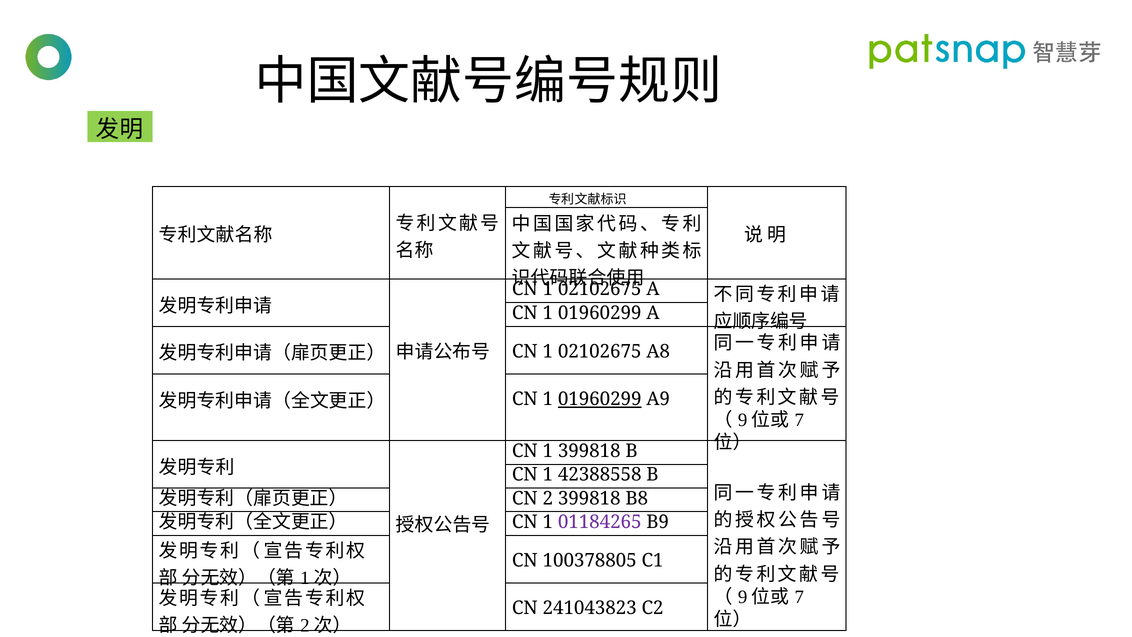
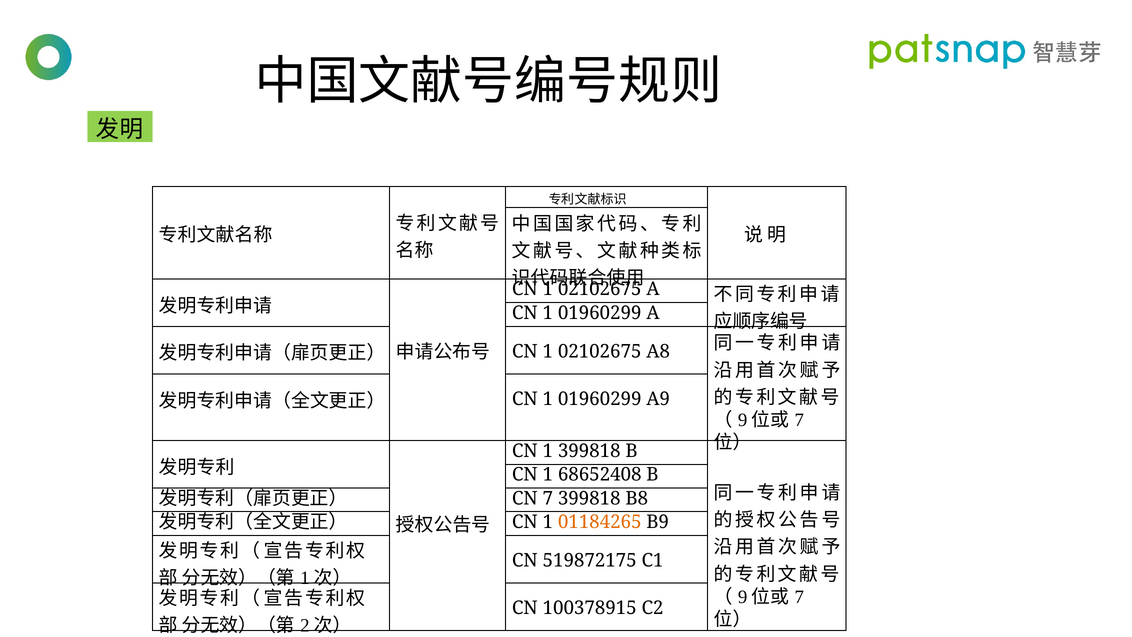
01960299 at (600, 399) underline: present -> none
42388558: 42388558 -> 68652408
CN 2: 2 -> 7
01184265 colour: purple -> orange
100378805: 100378805 -> 519872175
241043823: 241043823 -> 100378915
